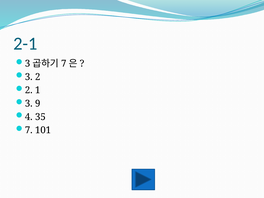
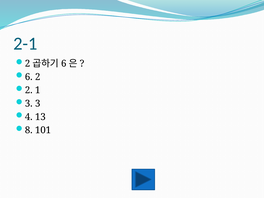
3 at (28, 64): 3 -> 2
7 at (64, 64): 7 -> 6
3 at (29, 77): 3 -> 6
3 9: 9 -> 3
35: 35 -> 13
7 at (29, 130): 7 -> 8
